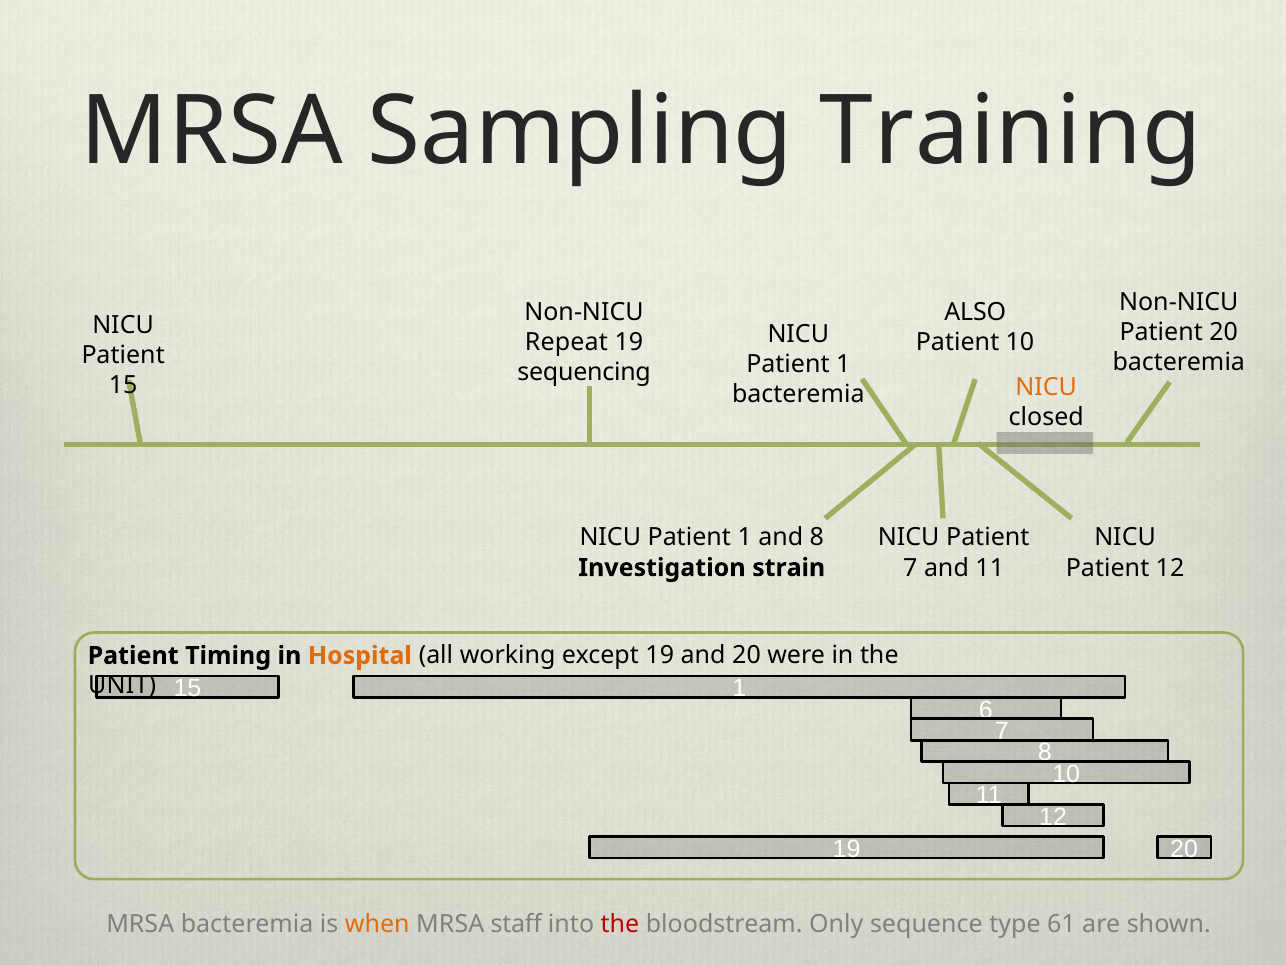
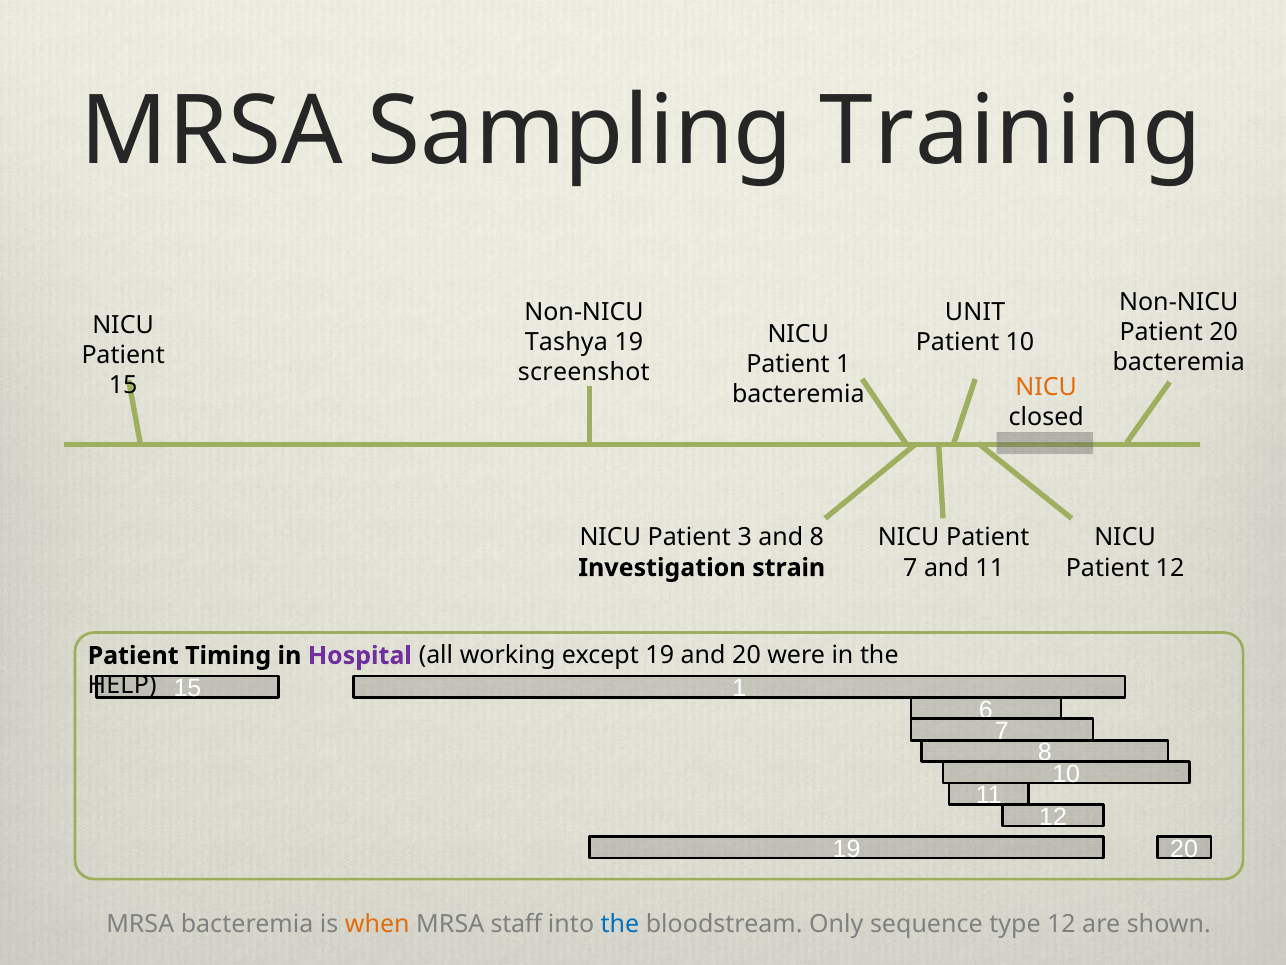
ALSO: ALSO -> UNIT
Repeat: Repeat -> Tashya
sequencing: sequencing -> screenshot
1 at (745, 537): 1 -> 3
Hospital colour: orange -> purple
UNIT: UNIT -> HELP
the at (620, 923) colour: red -> blue
type 61: 61 -> 12
